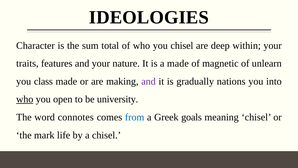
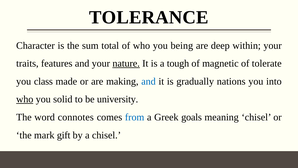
IDEOLOGIES: IDEOLOGIES -> TOLERANCE
you chisel: chisel -> being
nature underline: none -> present
a made: made -> tough
unlearn: unlearn -> tolerate
and at (149, 81) colour: purple -> blue
open: open -> solid
life: life -> gift
